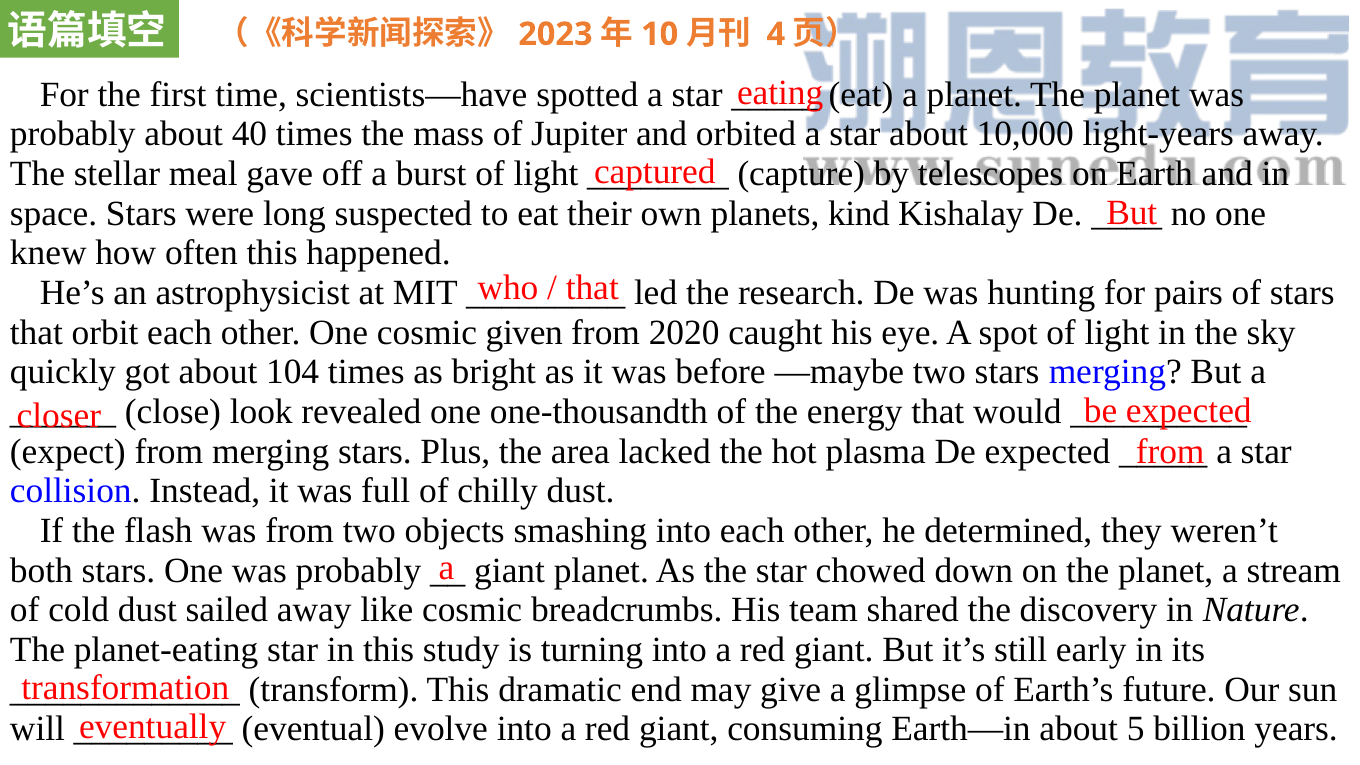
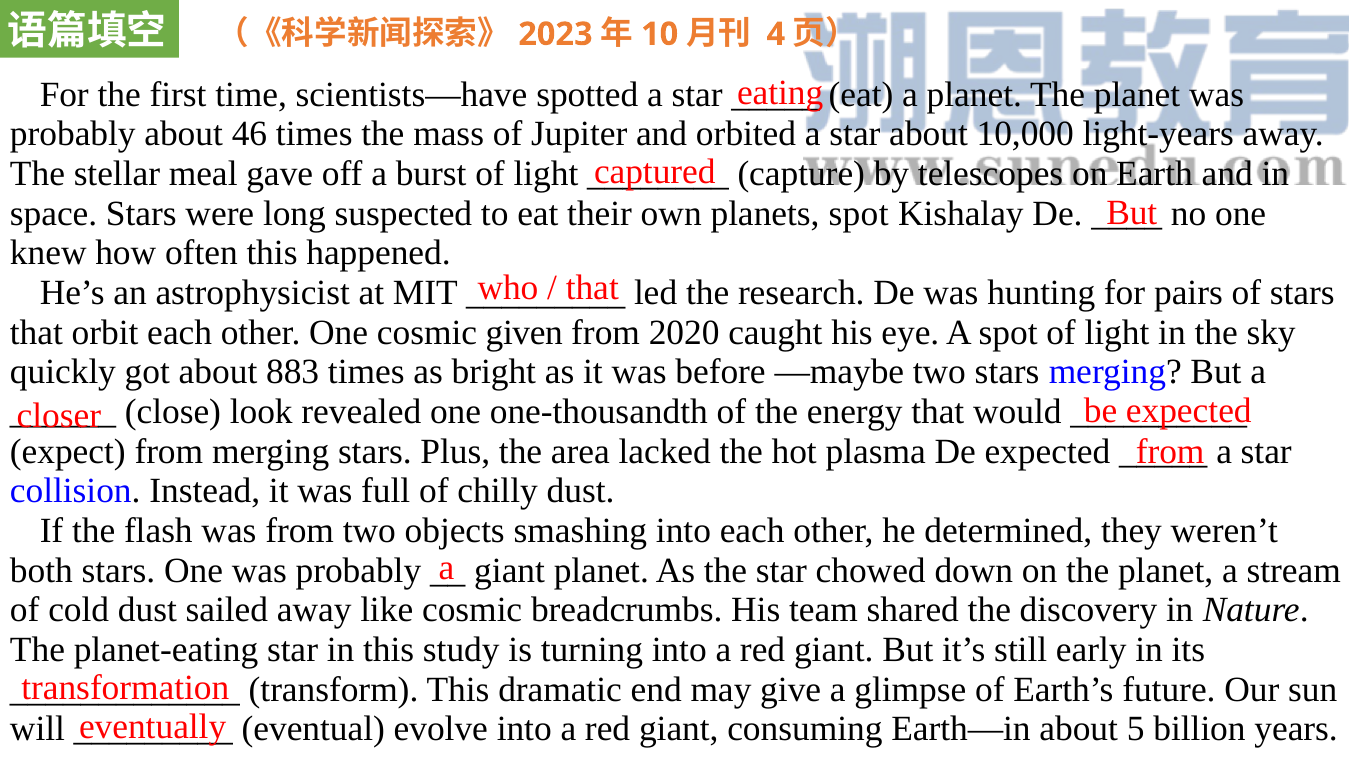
40: 40 -> 46
planets kind: kind -> spot
104: 104 -> 883
